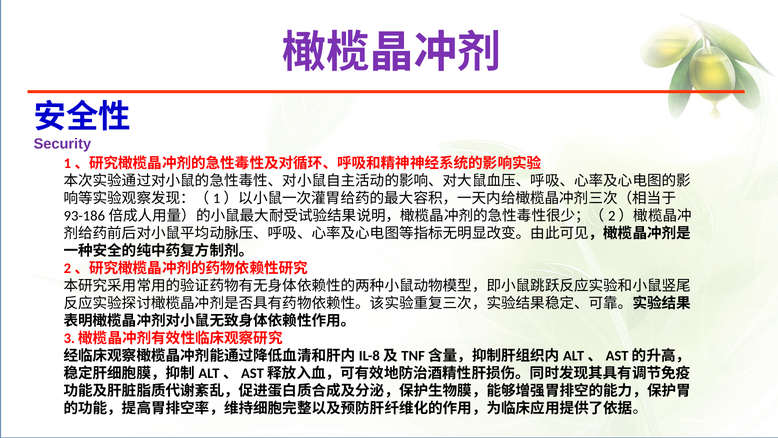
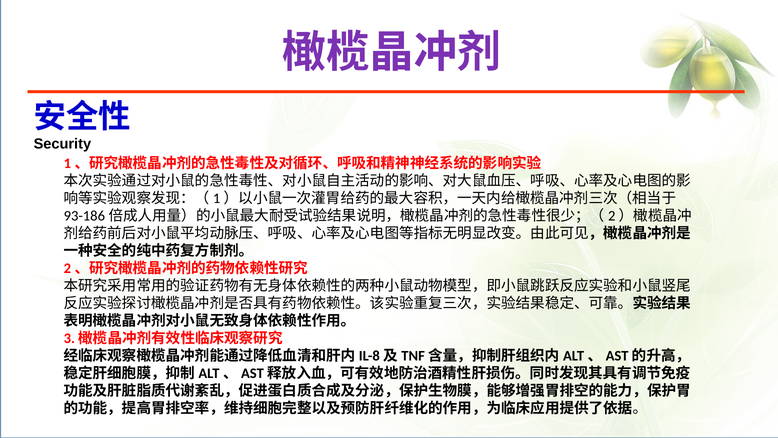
Security colour: purple -> black
